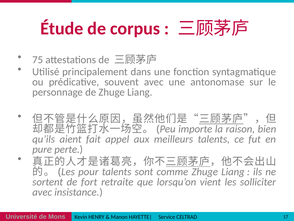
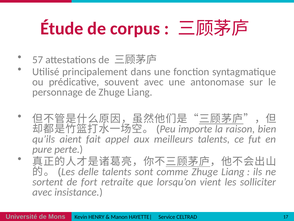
75: 75 -> 57
pour: pour -> delle
